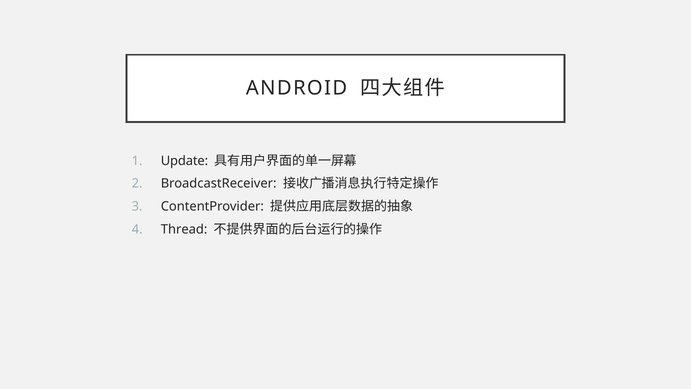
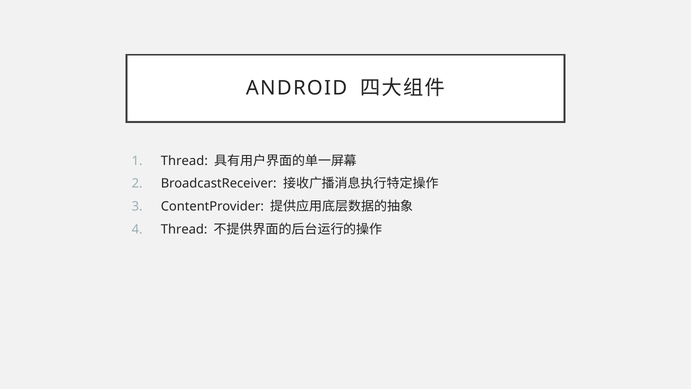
Update at (184, 161): Update -> Thread
